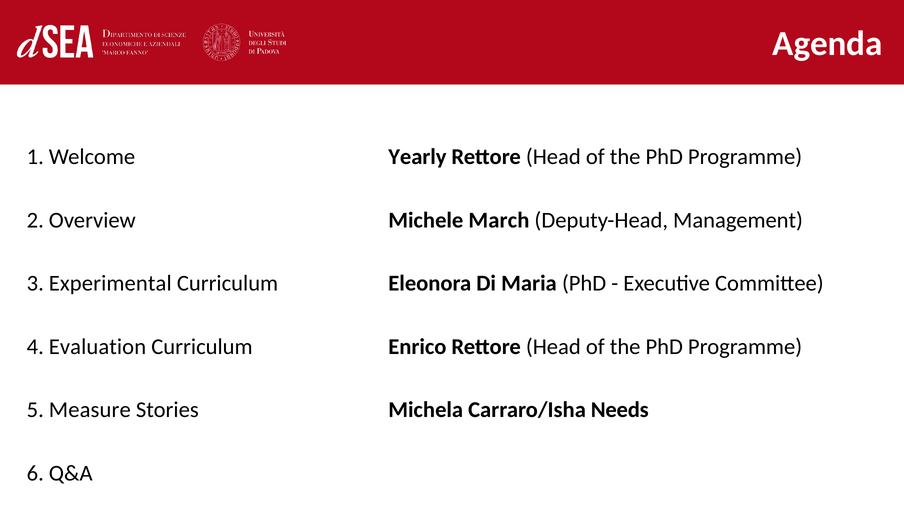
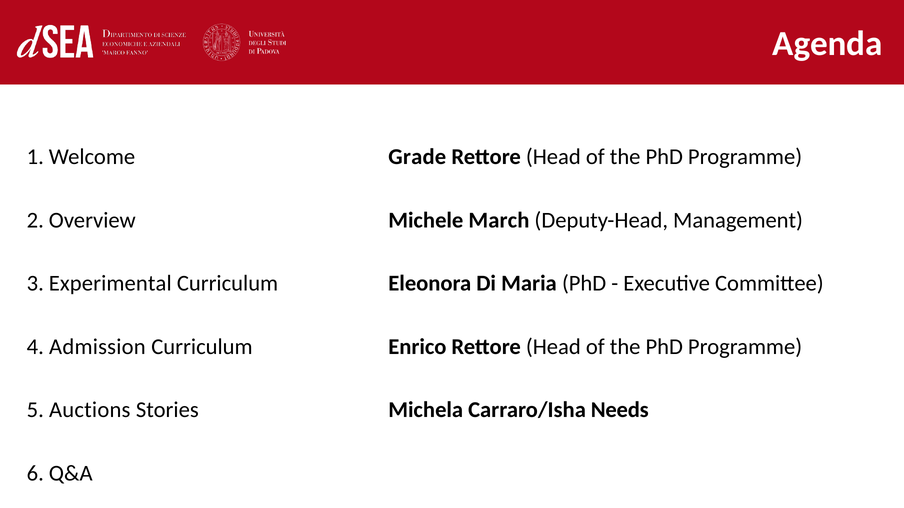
Yearly: Yearly -> Grade
Evaluation: Evaluation -> Admission
Measure: Measure -> Auctions
